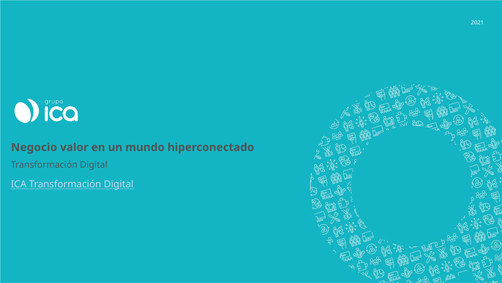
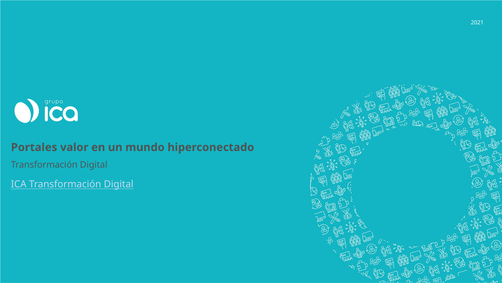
Negocio: Negocio -> Portales
